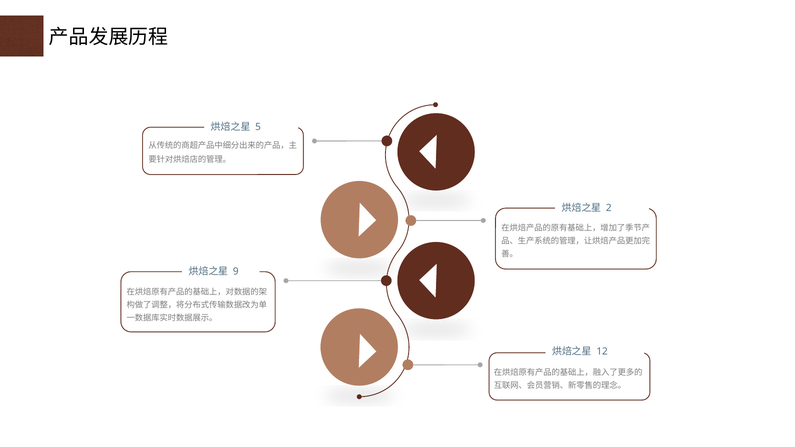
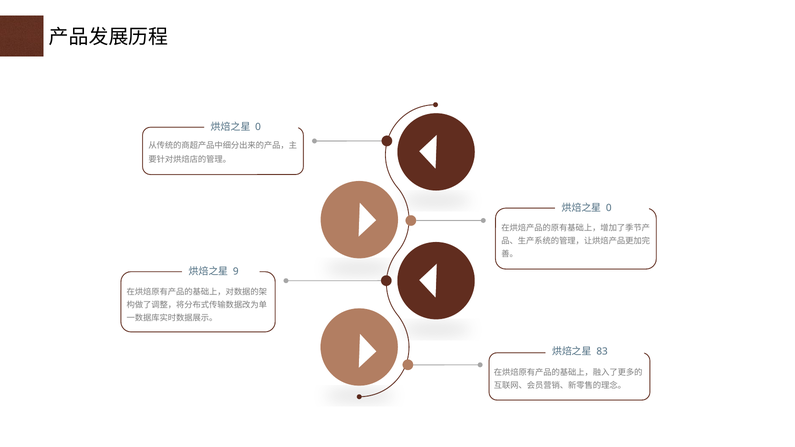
5 at (258, 127): 5 -> 0
2 at (609, 208): 2 -> 0
12: 12 -> 83
